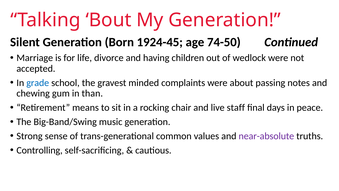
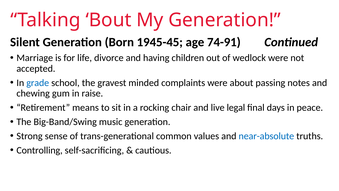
1924-45: 1924-45 -> 1945-45
74-50: 74-50 -> 74-91
than: than -> raise
staff: staff -> legal
near-absolute colour: purple -> blue
